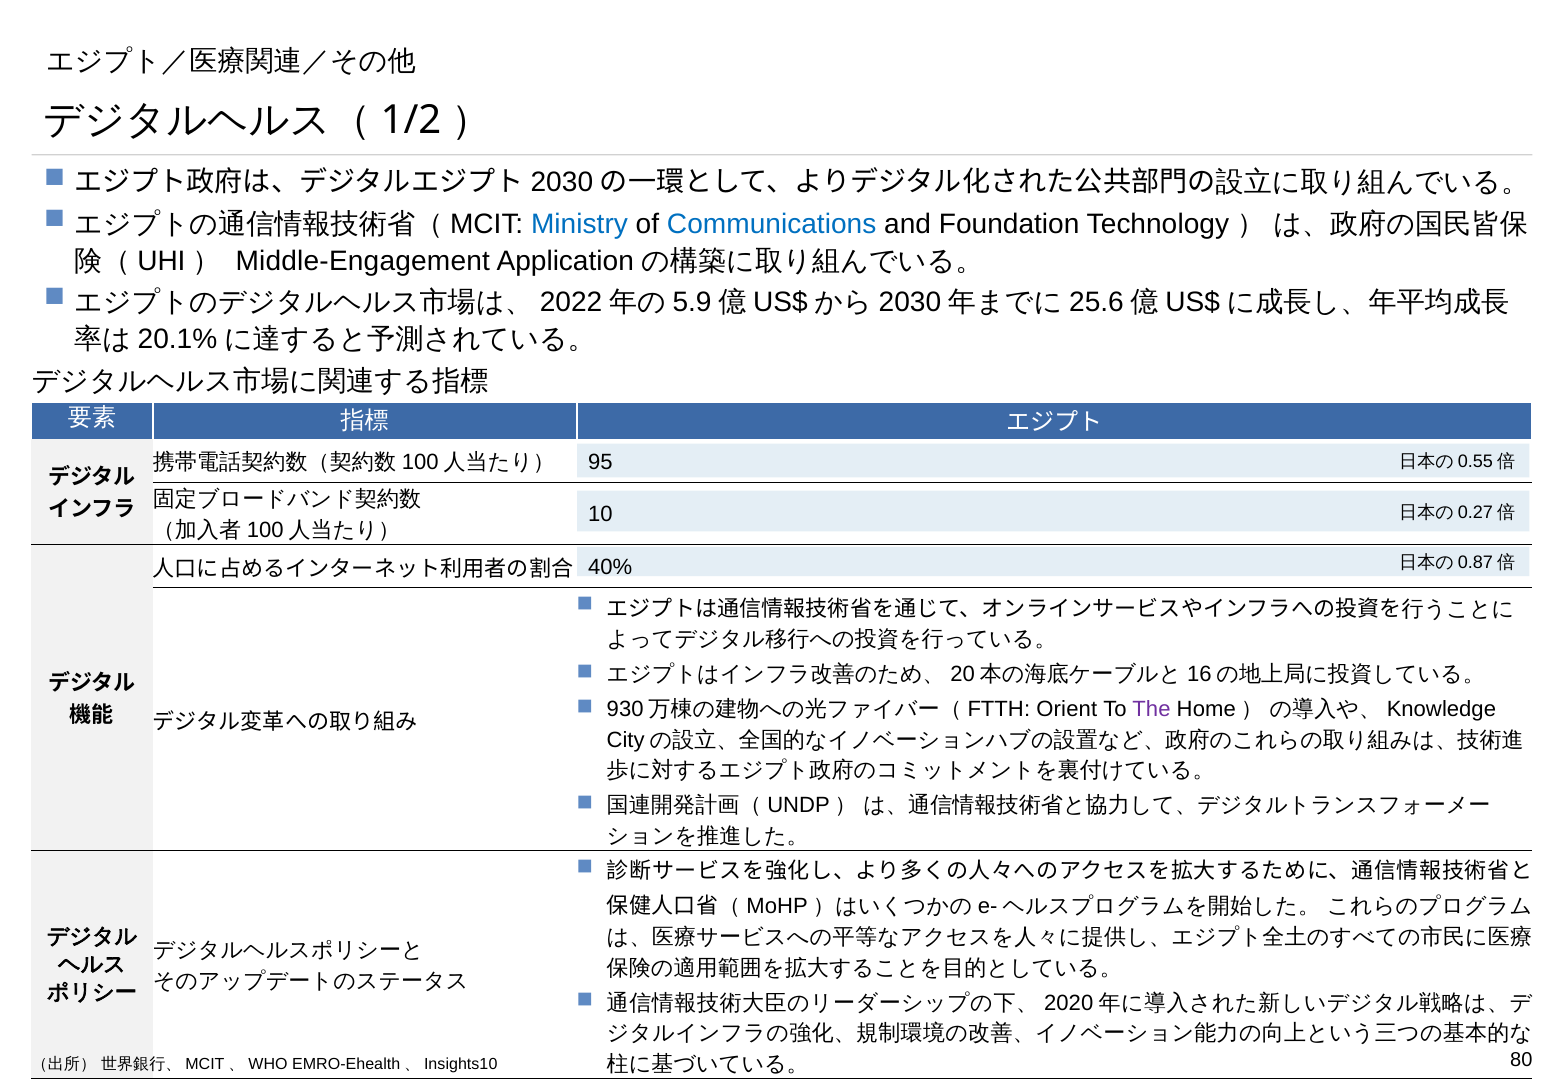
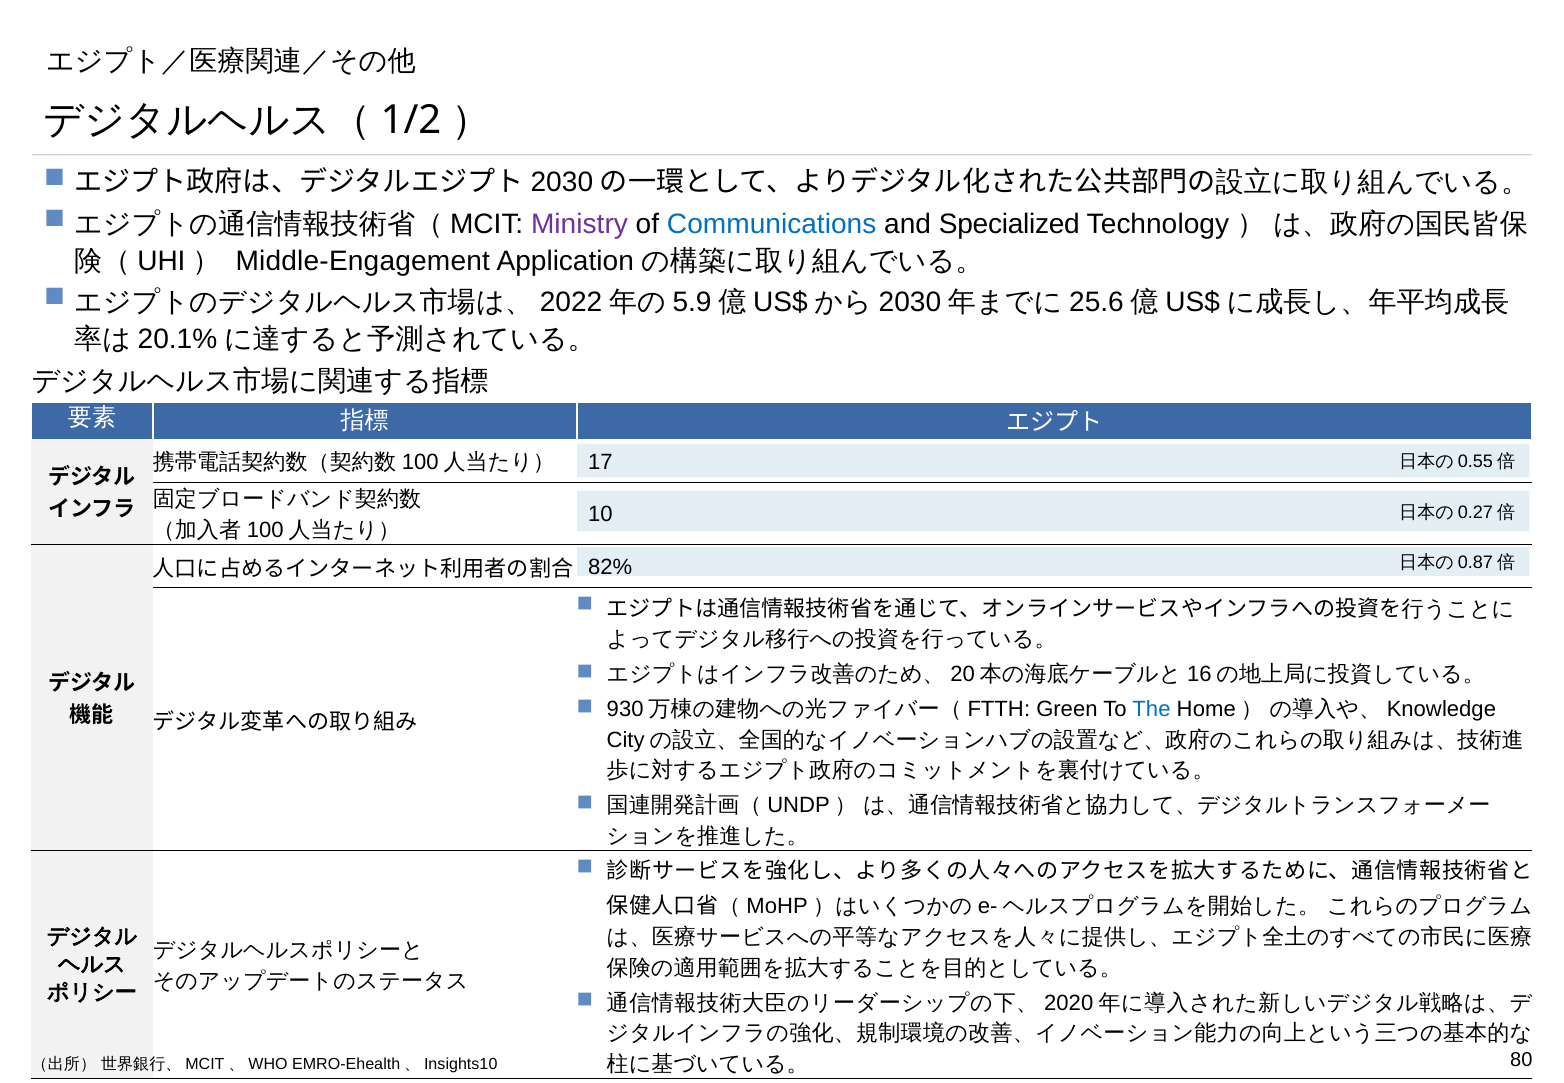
Ministry colour: blue -> purple
Foundation: Foundation -> Specialized
95: 95 -> 17
40%: 40% -> 82%
Orient: Orient -> Green
The colour: purple -> blue
